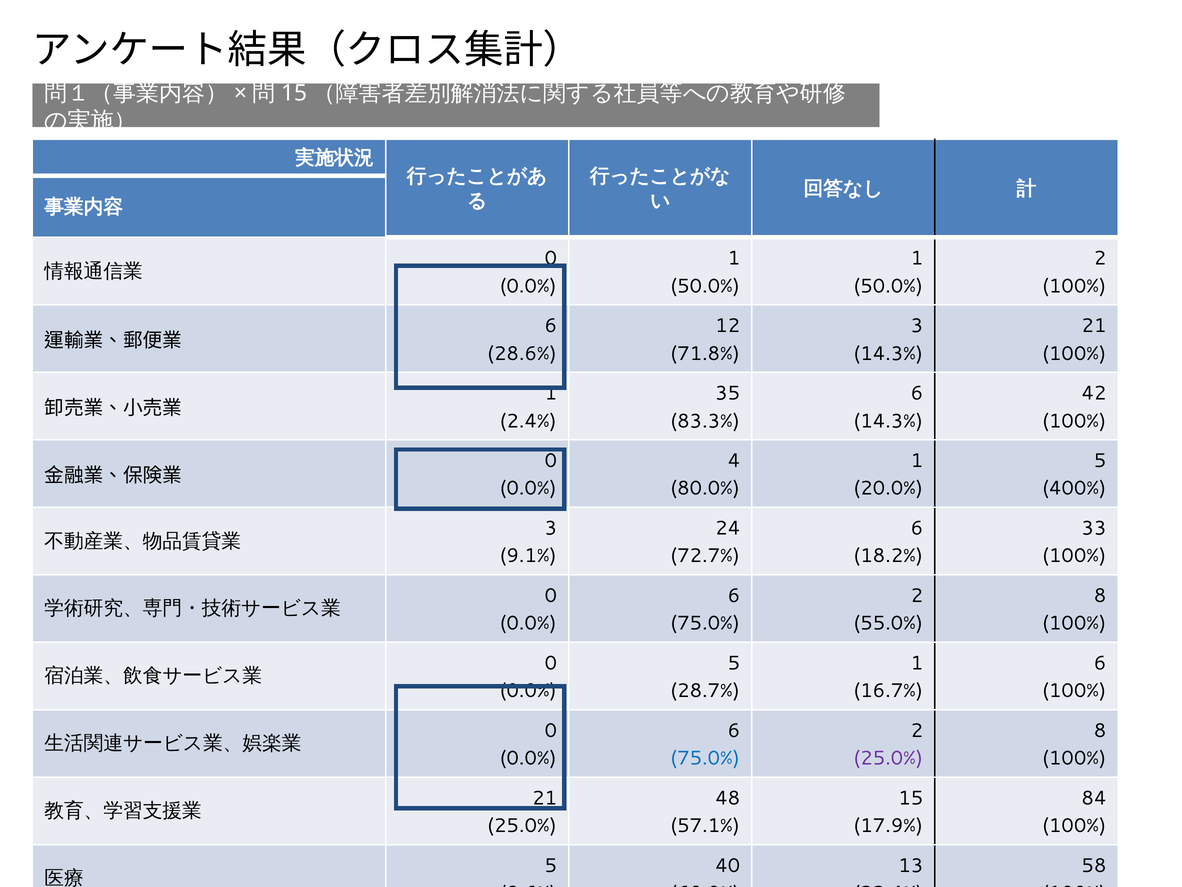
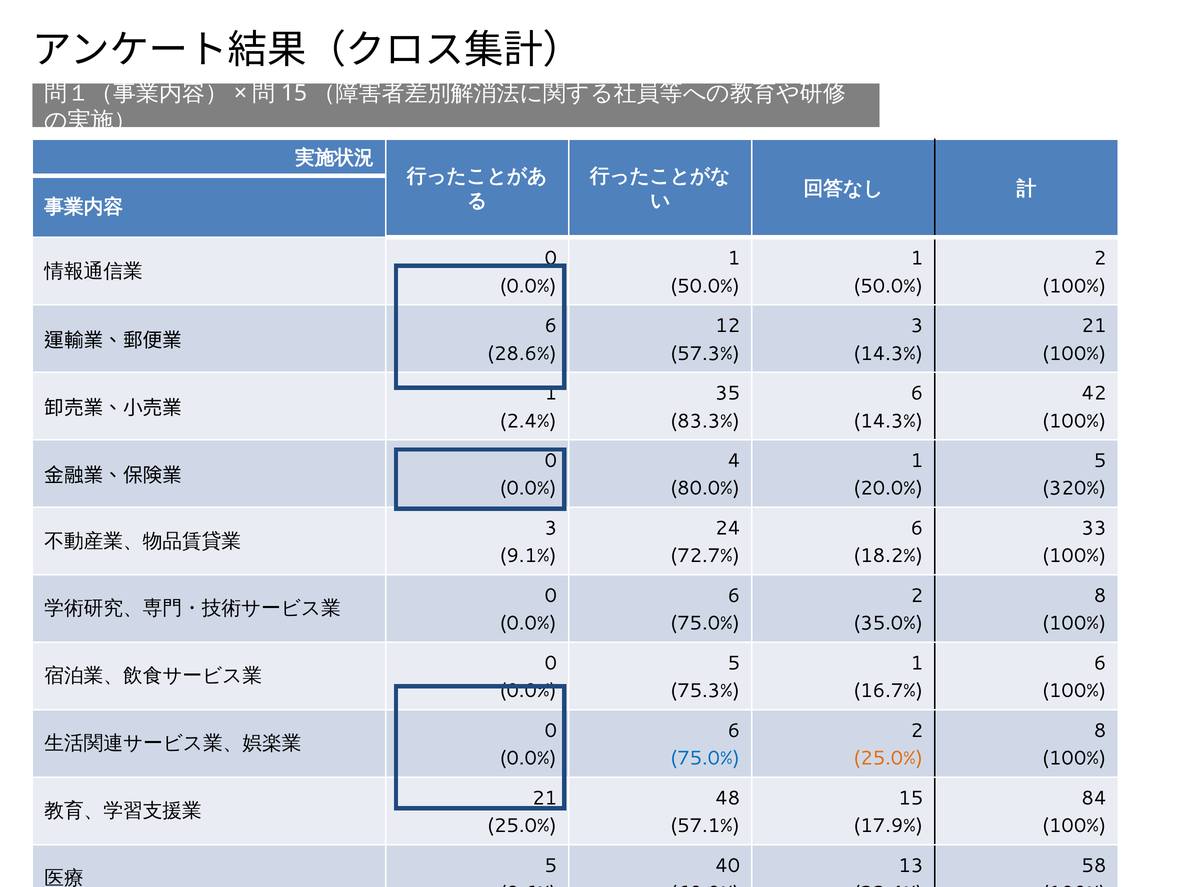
71.8%: 71.8% -> 57.3%
400%: 400% -> 320%
55.0%: 55.0% -> 35.0%
28.7%: 28.7% -> 75.3%
25.0% at (888, 758) colour: purple -> orange
